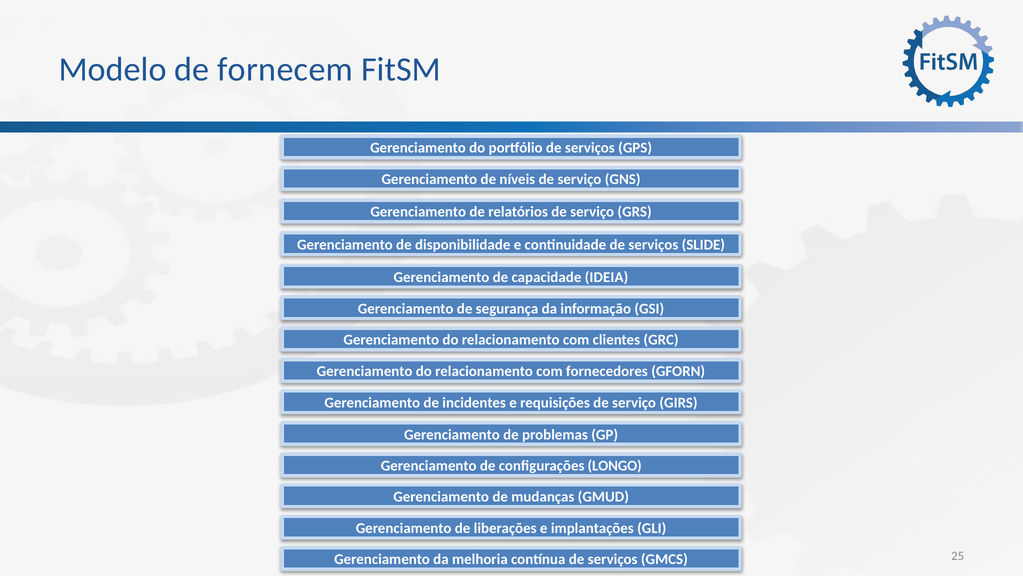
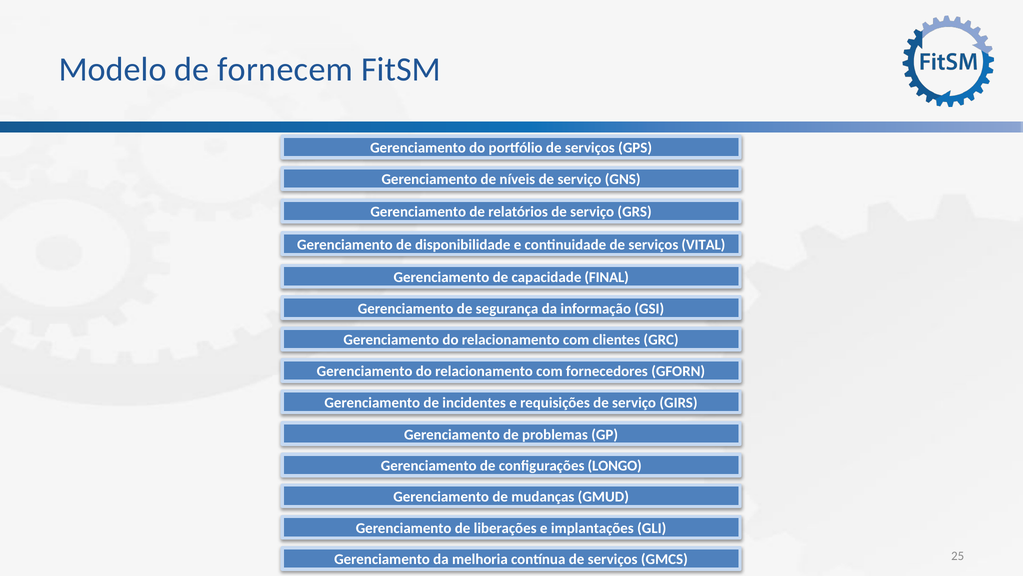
SLIDE: SLIDE -> VITAL
IDEIA: IDEIA -> FINAL
